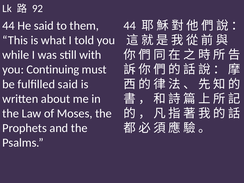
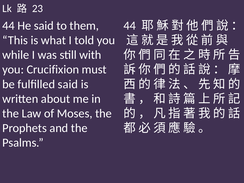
92: 92 -> 23
Continuing: Continuing -> Crucifixion
